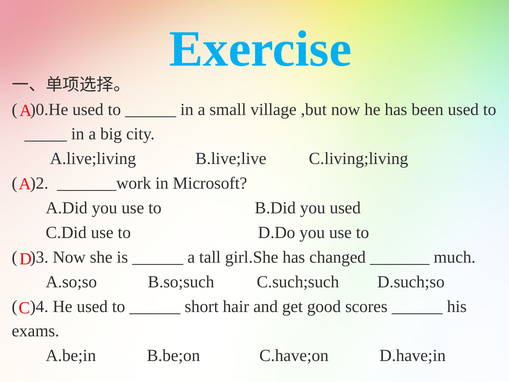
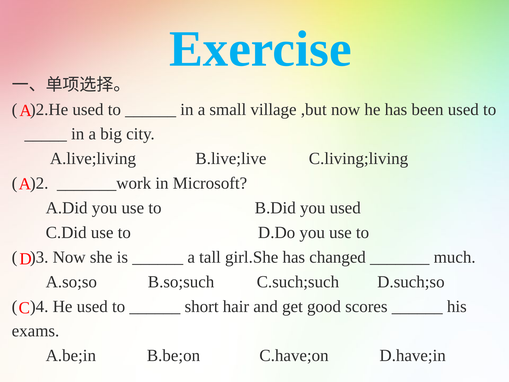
)0.He: )0.He -> )2.He
